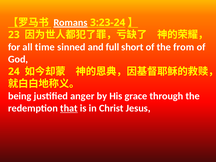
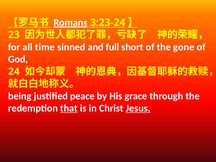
from: from -> gone
anger: anger -> peace
Jesus underline: none -> present
